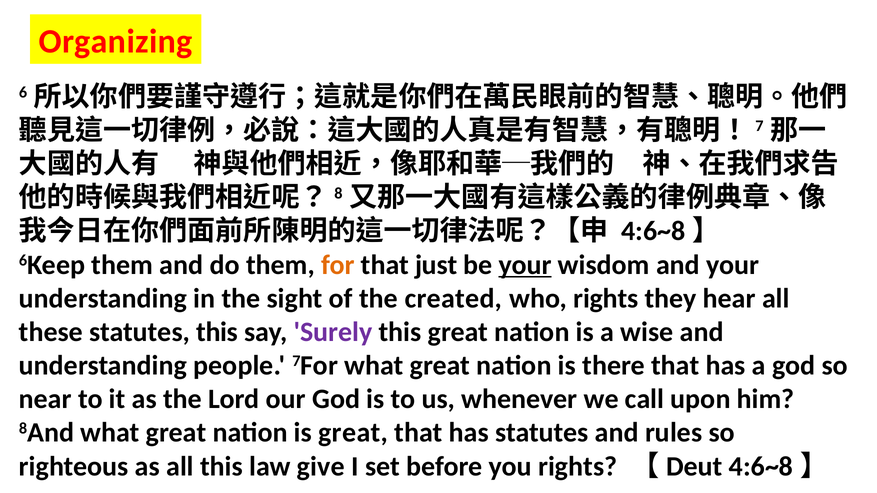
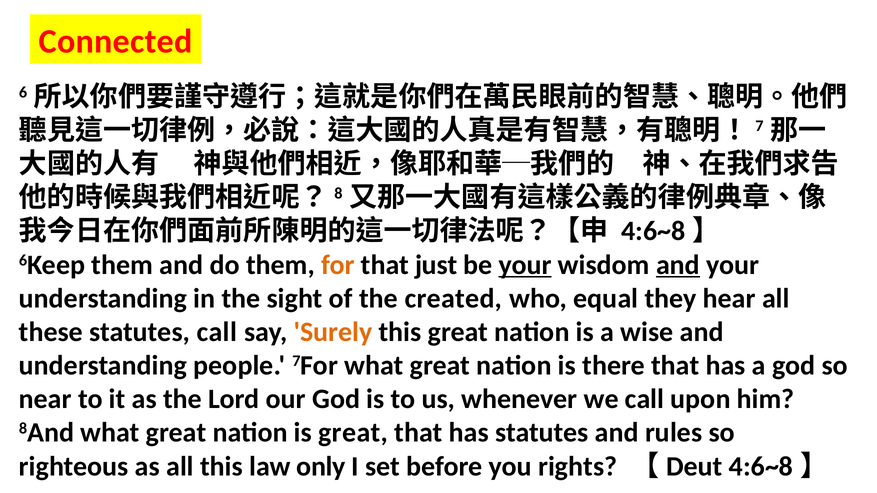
Organizing: Organizing -> Connected
and at (678, 265) underline: none -> present
who rights: rights -> equal
statutes this: this -> call
Surely colour: purple -> orange
give: give -> only
